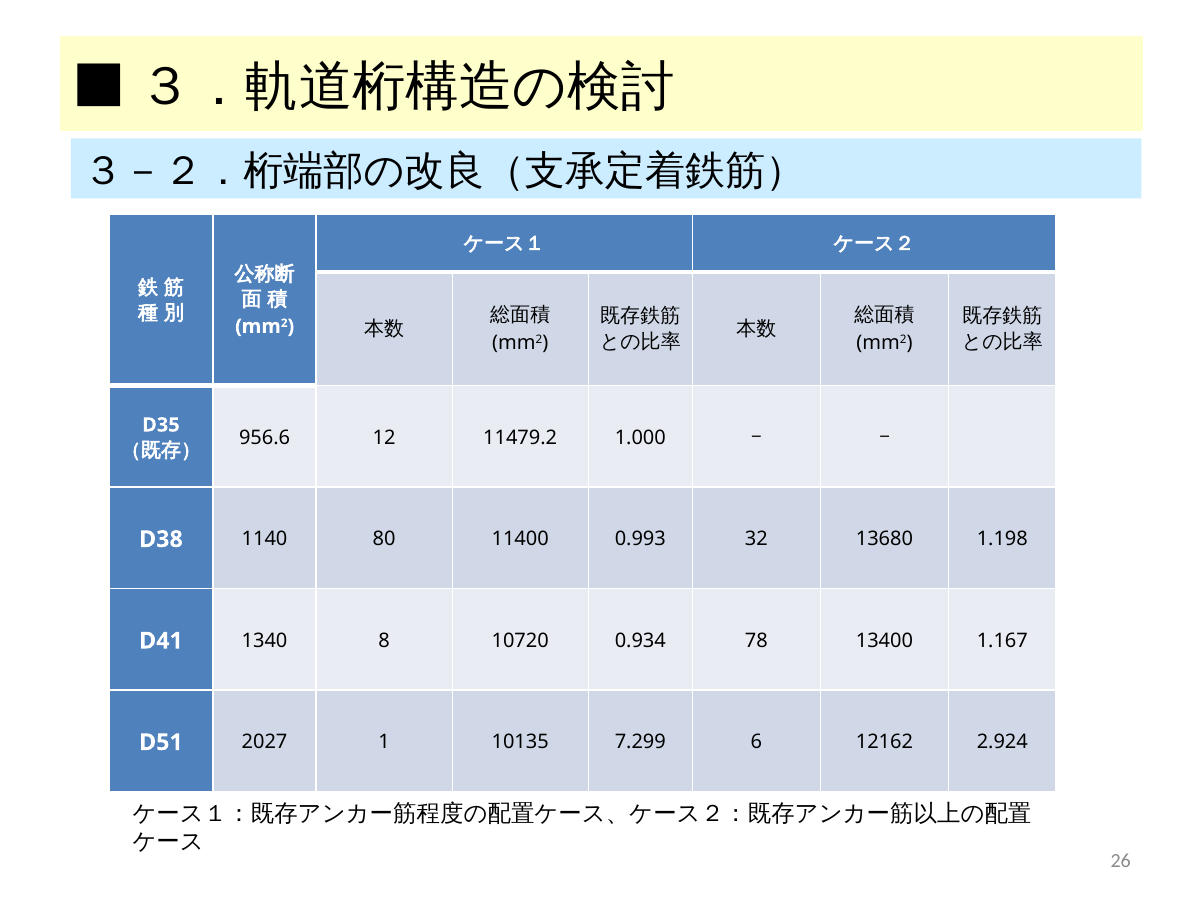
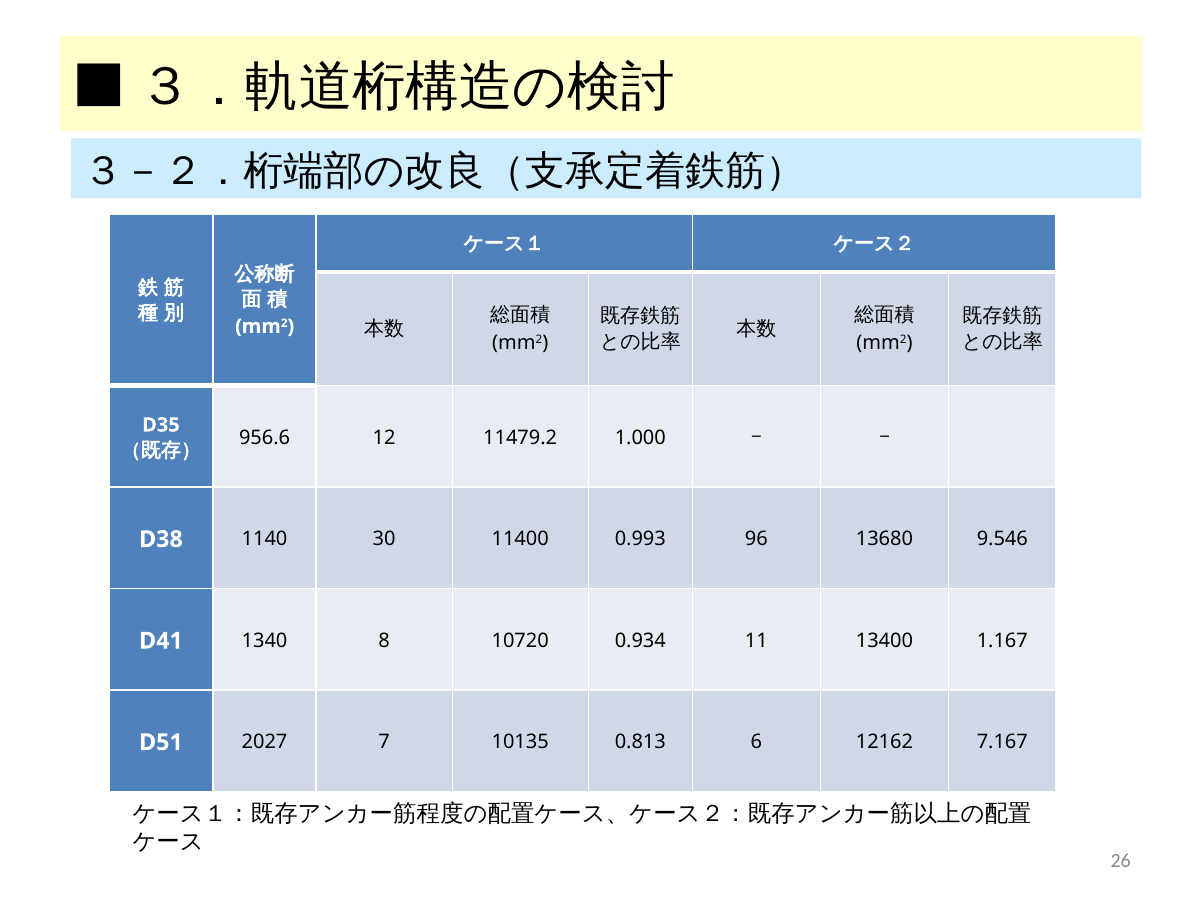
80: 80 -> 30
32: 32 -> 96
1.198: 1.198 -> 9.546
78: 78 -> 11
1: 1 -> 7
7.299: 7.299 -> 0.813
2.924: 2.924 -> 7.167
